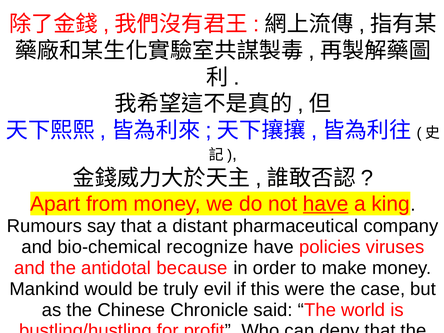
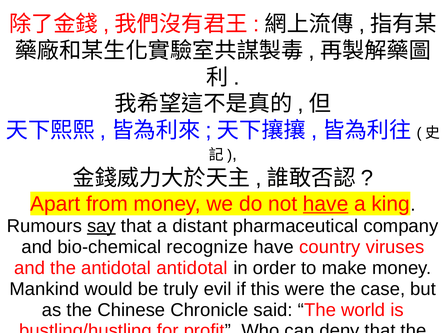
say underline: none -> present
policies: policies -> country
antidotal because: because -> antidotal
